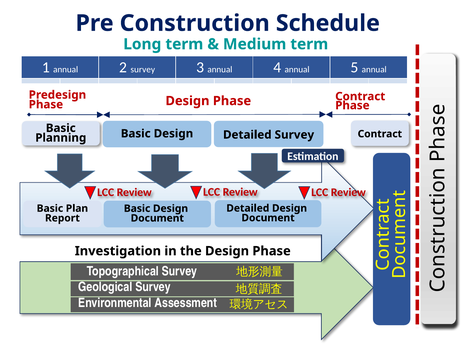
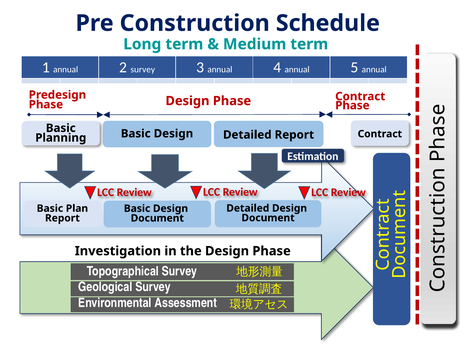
Detailed Survey: Survey -> Report
